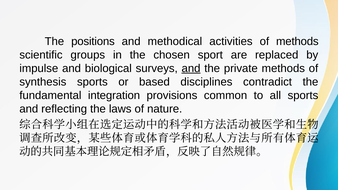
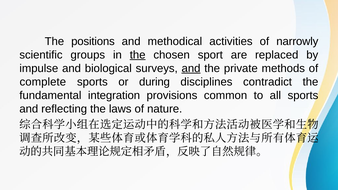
of methods: methods -> narrowly
the at (138, 55) underline: none -> present
synthesis: synthesis -> complete
based: based -> during
